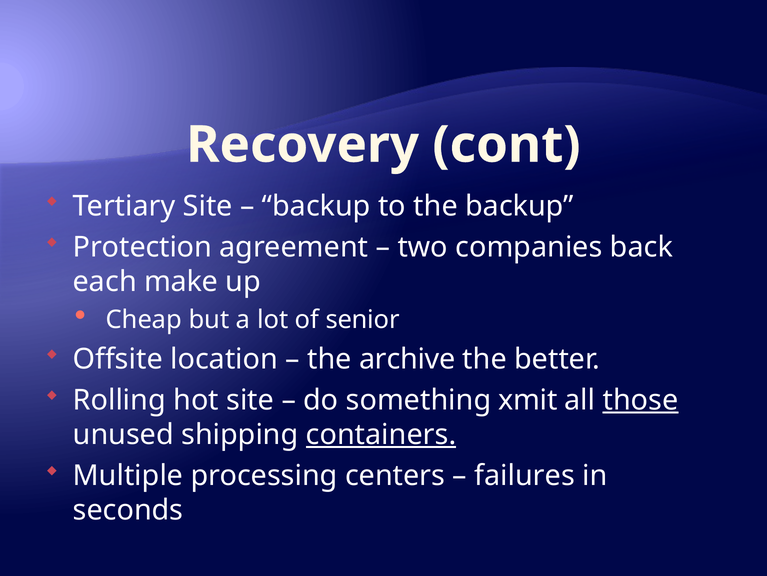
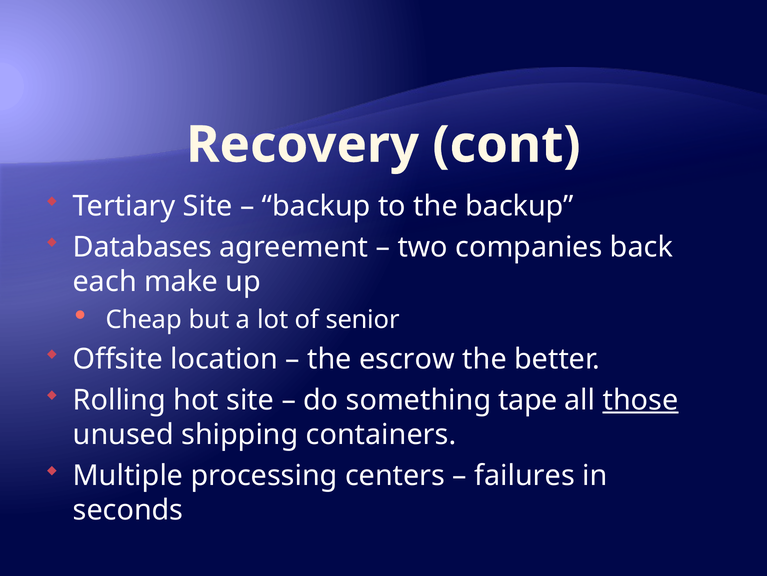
Protection: Protection -> Databases
archive: archive -> escrow
xmit: xmit -> tape
containers underline: present -> none
